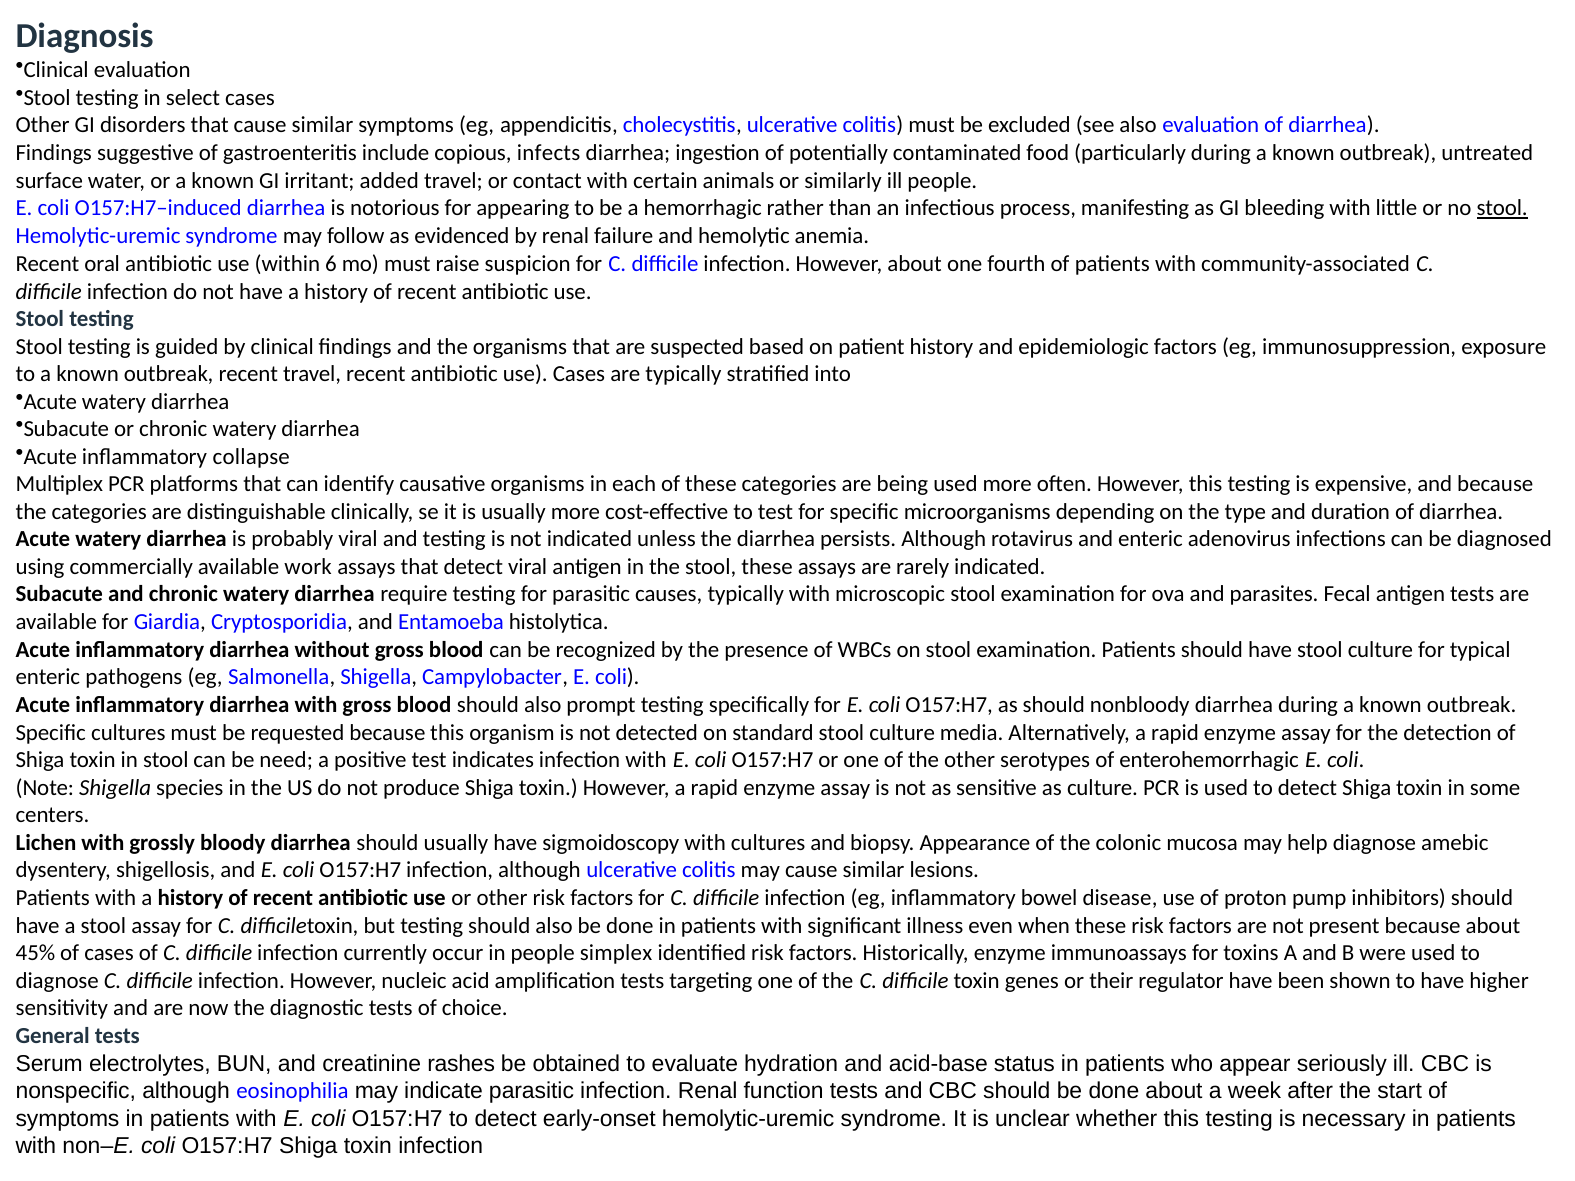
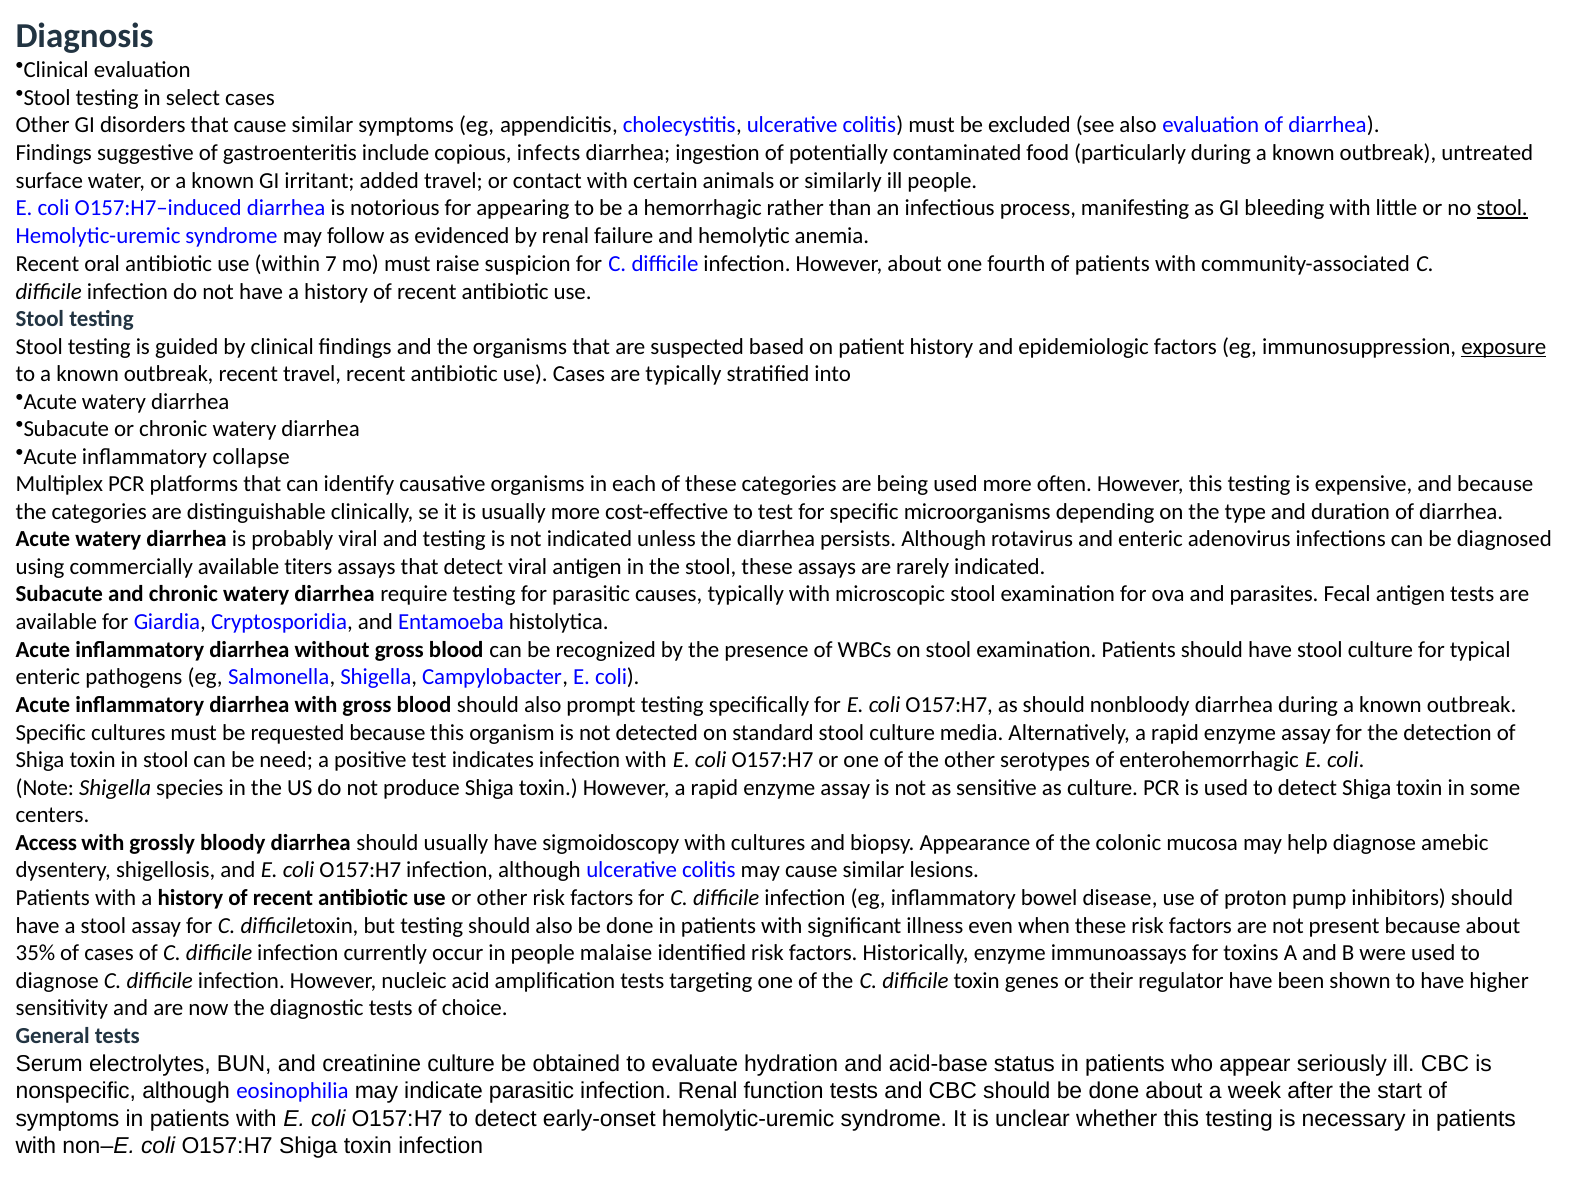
6: 6 -> 7
exposure underline: none -> present
work: work -> titers
Lichen: Lichen -> Access
45%: 45% -> 35%
simplex: simplex -> malaise
creatinine rashes: rashes -> culture
